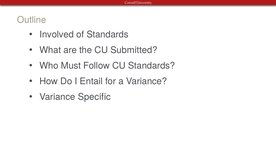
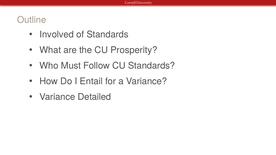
Submitted: Submitted -> Prosperity
Specific: Specific -> Detailed
